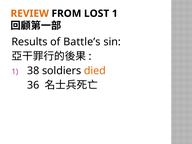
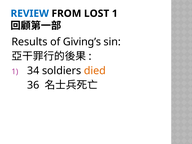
REVIEW colour: orange -> blue
Battle’s: Battle’s -> Giving’s
38: 38 -> 34
